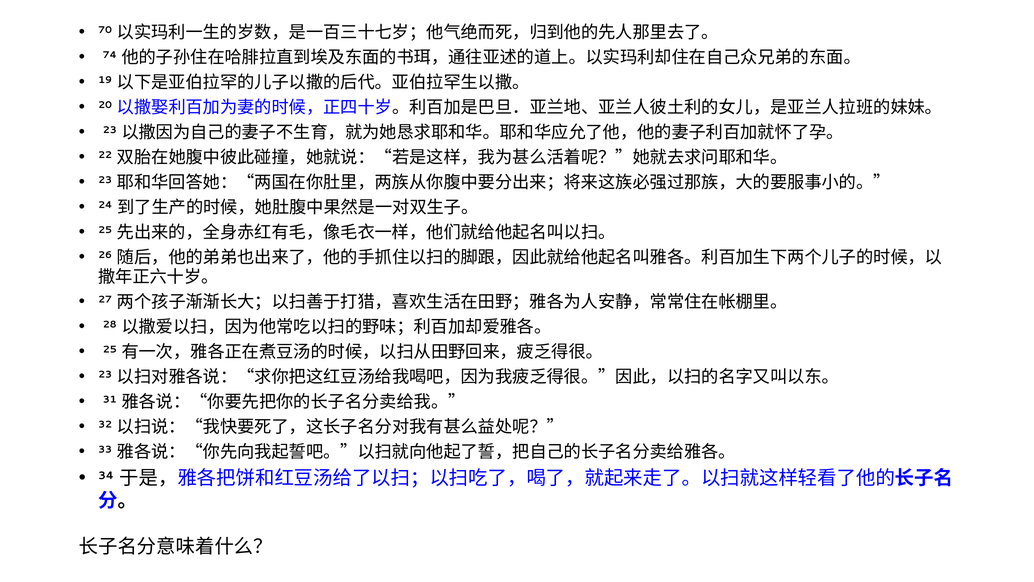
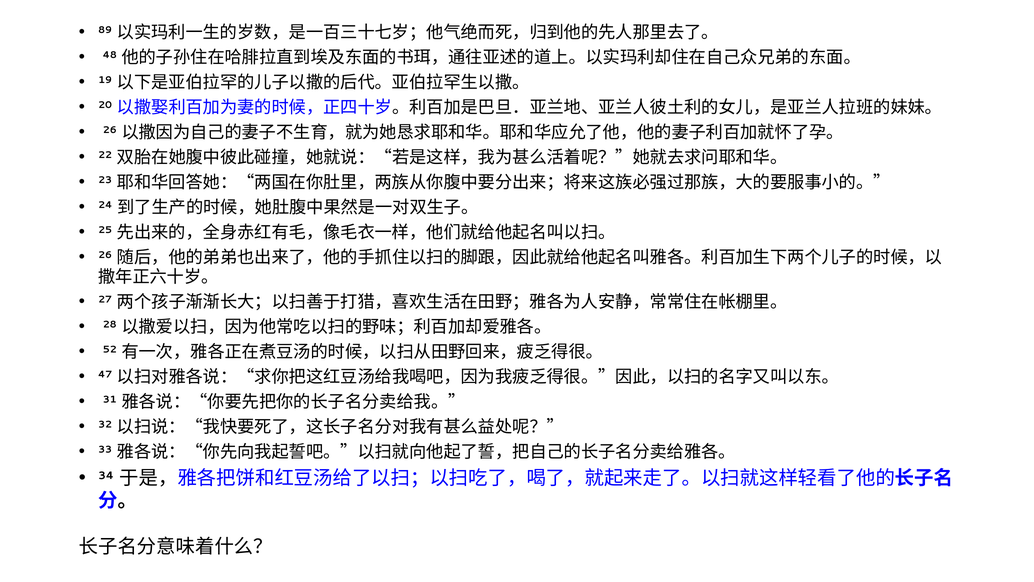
70: 70 -> 89
74: 74 -> 48
23 at (110, 130): 23 -> 26
25 at (110, 349): 25 -> 52
23 at (105, 374): 23 -> 47
